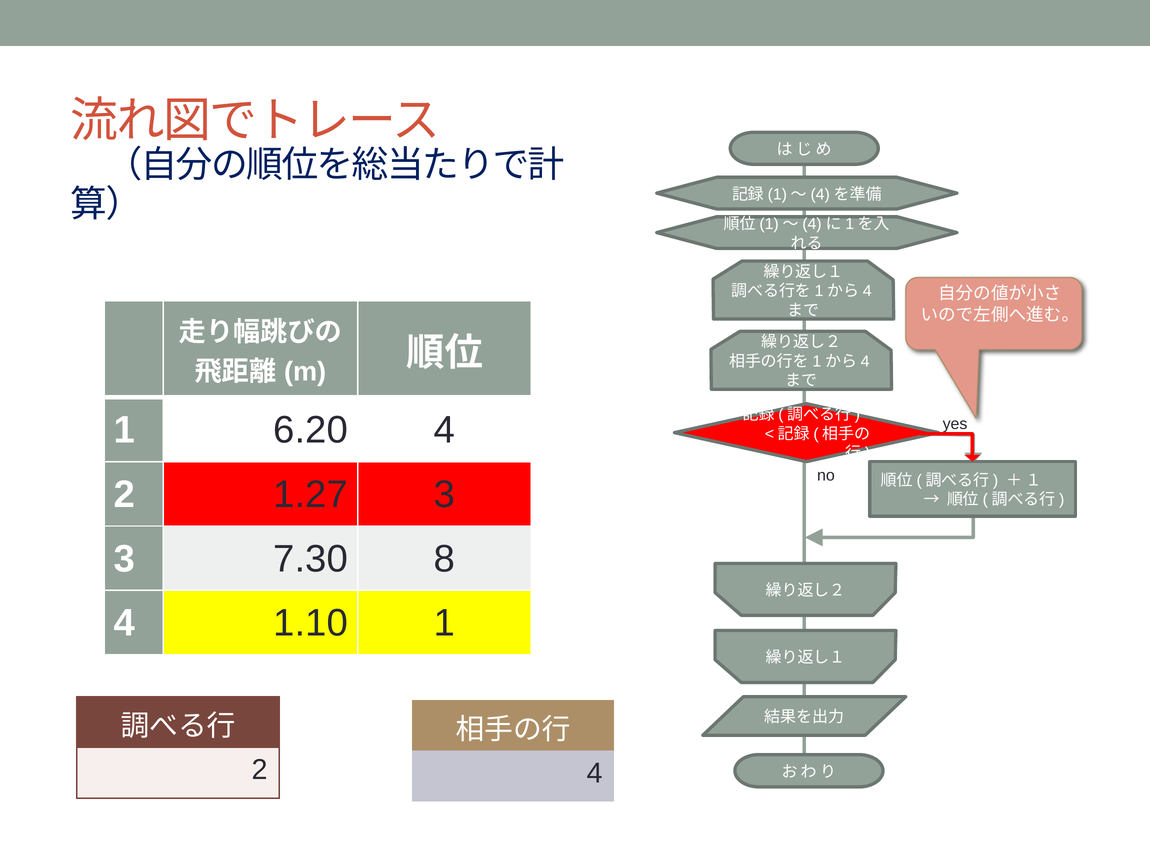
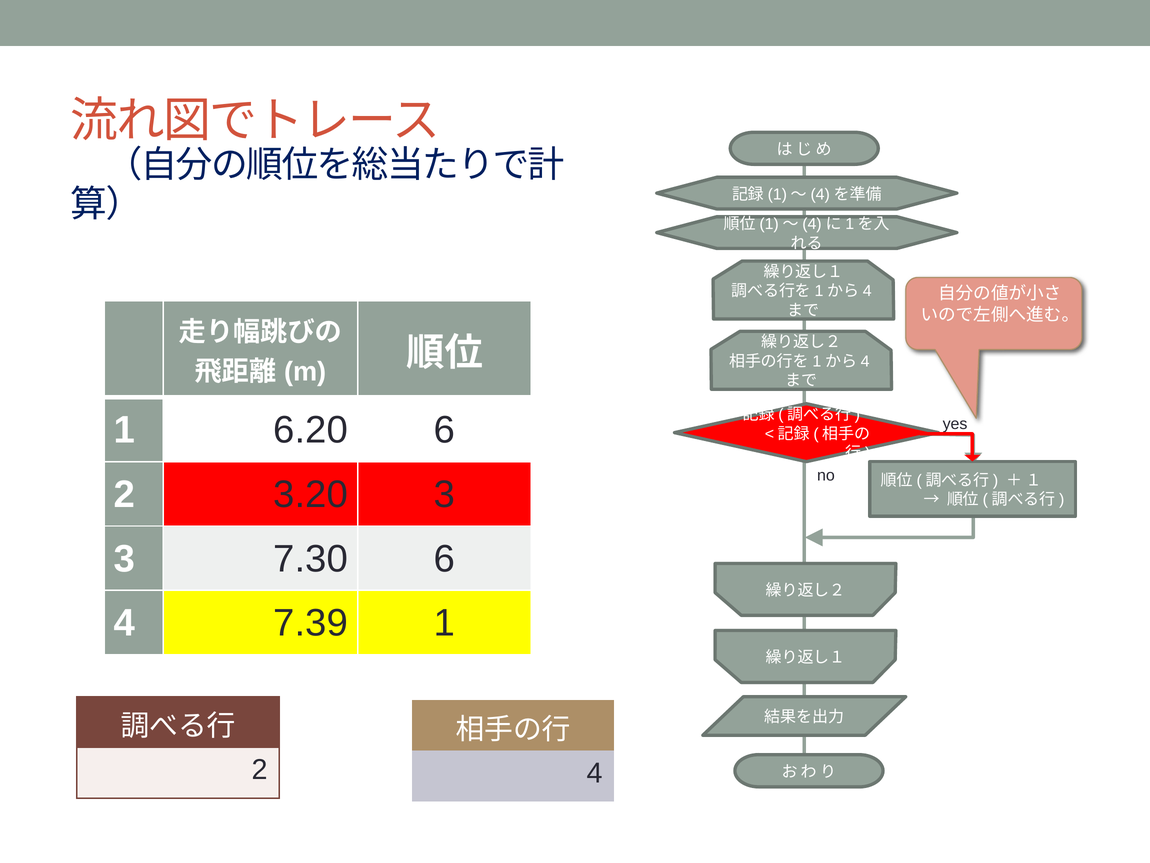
6.20 4: 4 -> 6
1.27: 1.27 -> 3.20
7.30 8: 8 -> 6
1.10: 1.10 -> 7.39
